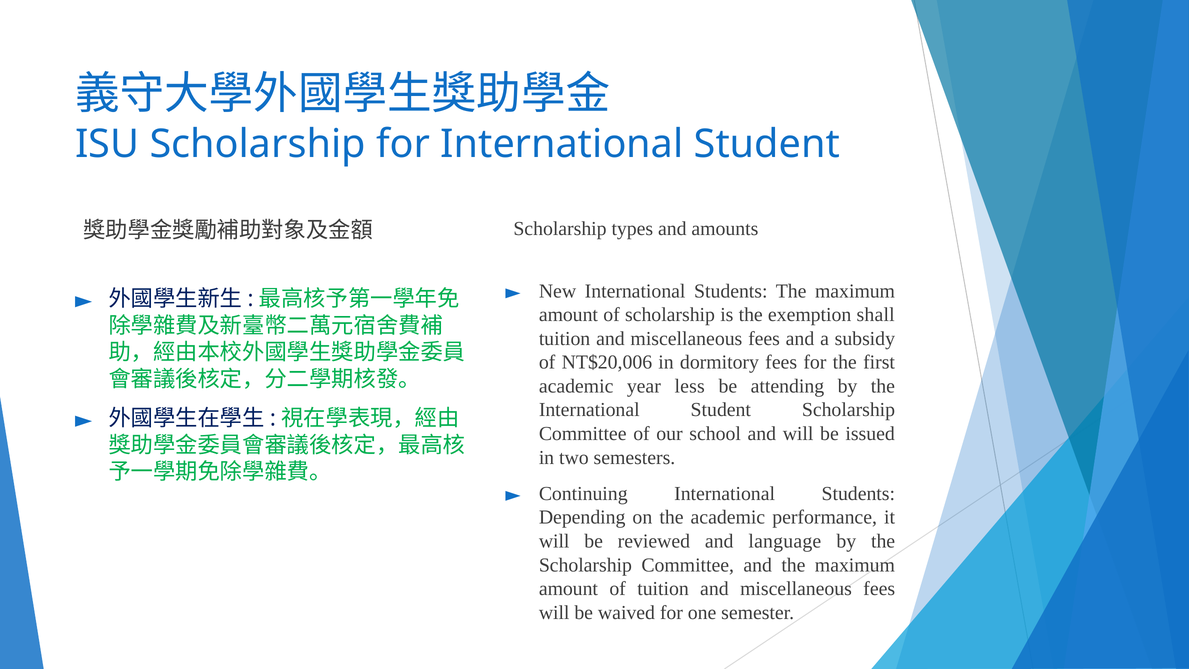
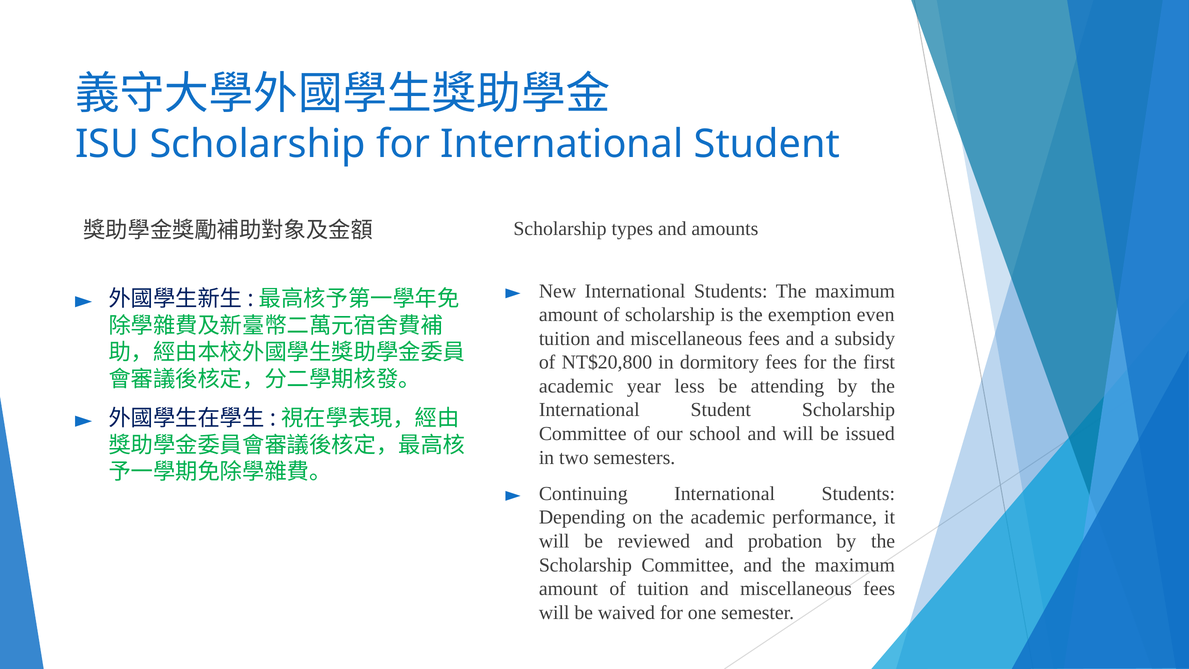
shall: shall -> even
NT$20,006: NT$20,006 -> NT$20,800
language: language -> probation
